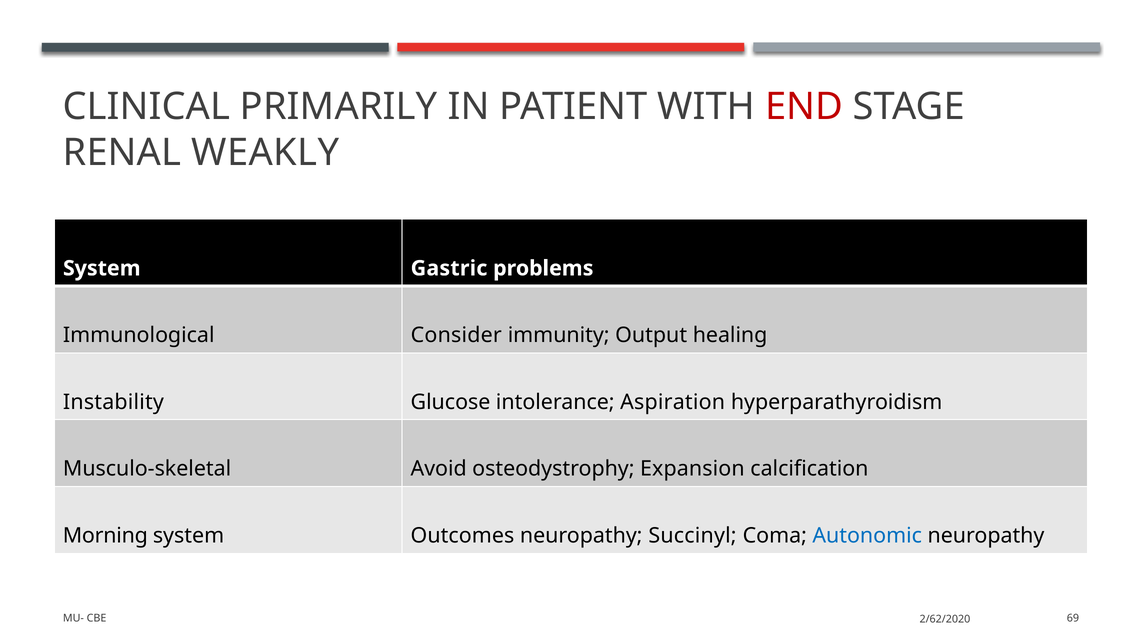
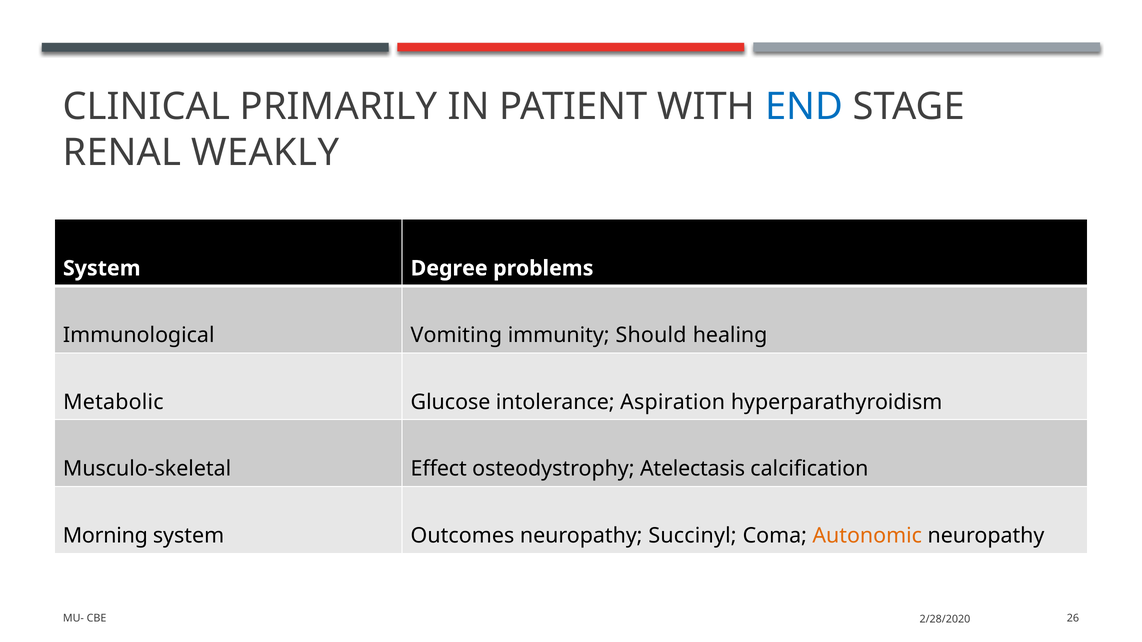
END colour: red -> blue
Gastric: Gastric -> Degree
Consider: Consider -> Vomiting
Output: Output -> Should
Instability: Instability -> Metabolic
Avoid: Avoid -> Effect
Expansion: Expansion -> Atelectasis
Autonomic colour: blue -> orange
69: 69 -> 26
2/62/2020: 2/62/2020 -> 2/28/2020
